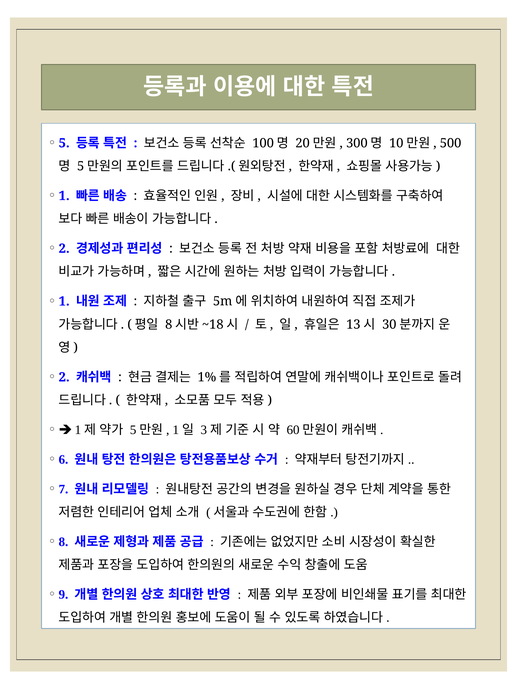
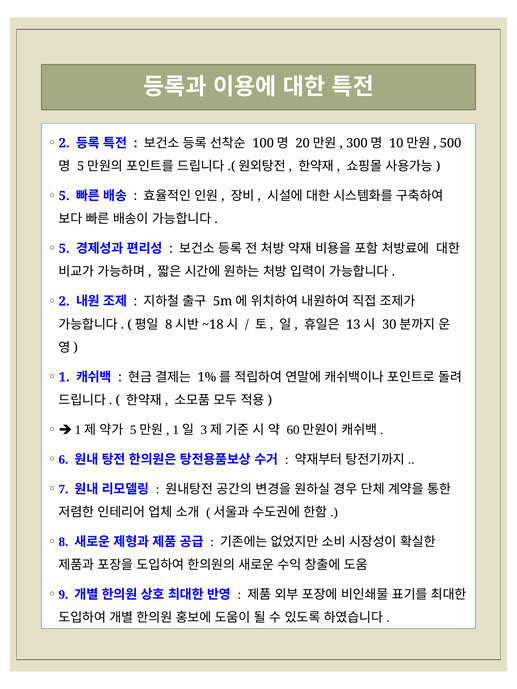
5 at (64, 143): 5 -> 2
1 at (64, 196): 1 -> 5
2 at (64, 249): 2 -> 5
1 at (64, 301): 1 -> 2
2 at (64, 377): 2 -> 1
